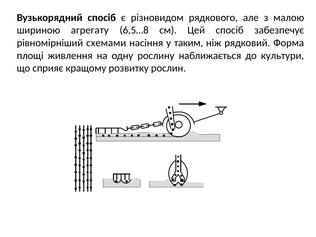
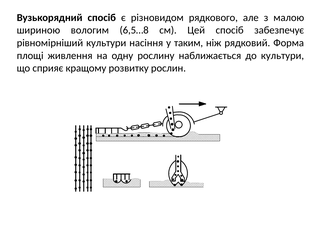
агрегату: агрегату -> вологим
рівномірніший схемами: схемами -> культури
